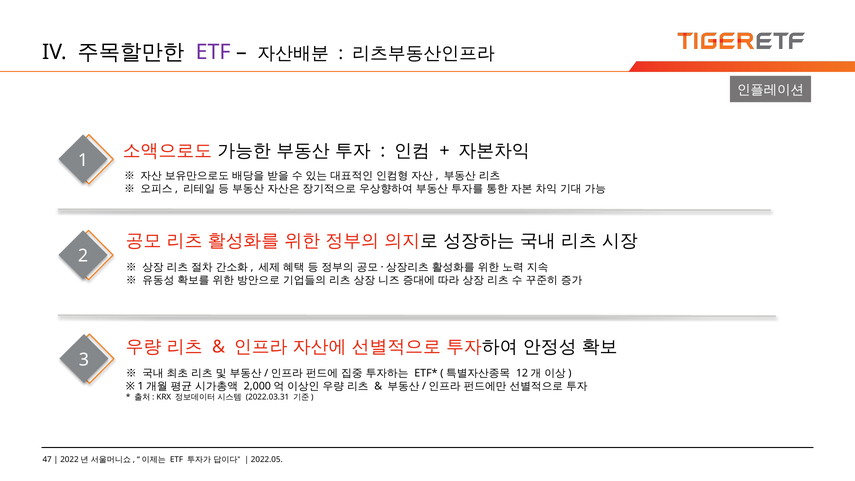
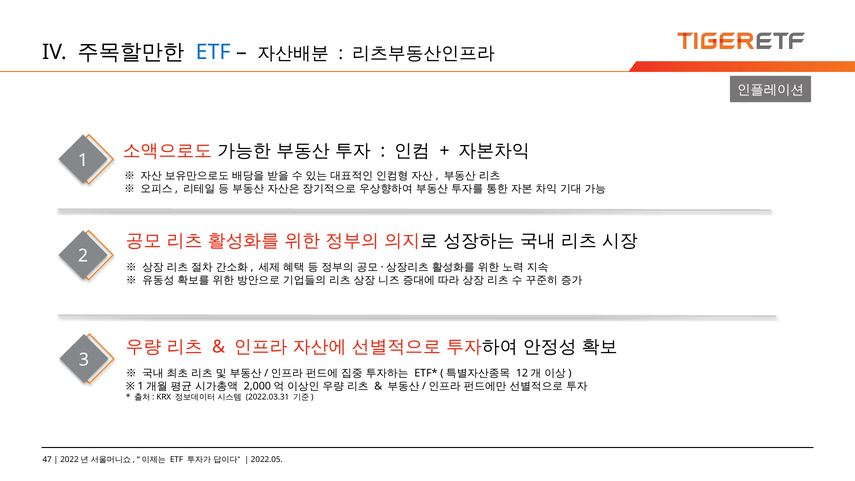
ETF at (213, 52) colour: purple -> blue
